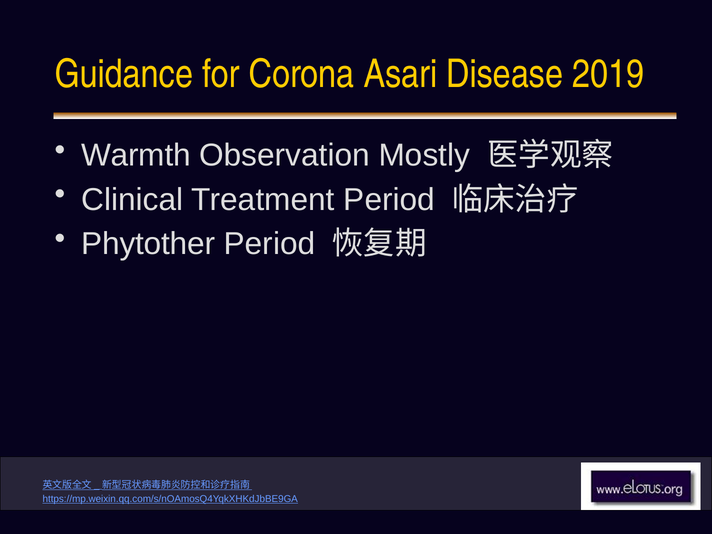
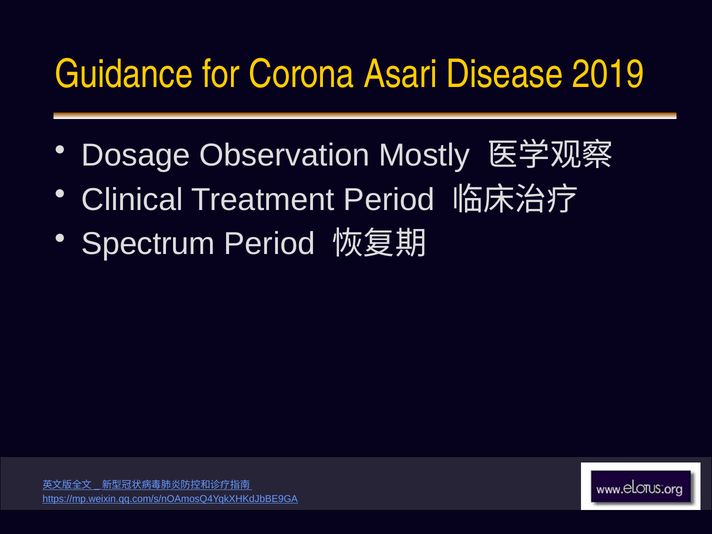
Warmth: Warmth -> Dosage
Phytother: Phytother -> Spectrum
